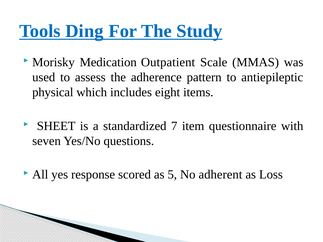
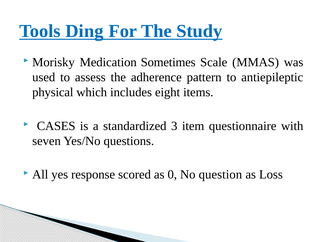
Outpatient: Outpatient -> Sometimes
SHEET: SHEET -> CASES
7: 7 -> 3
5: 5 -> 0
adherent: adherent -> question
